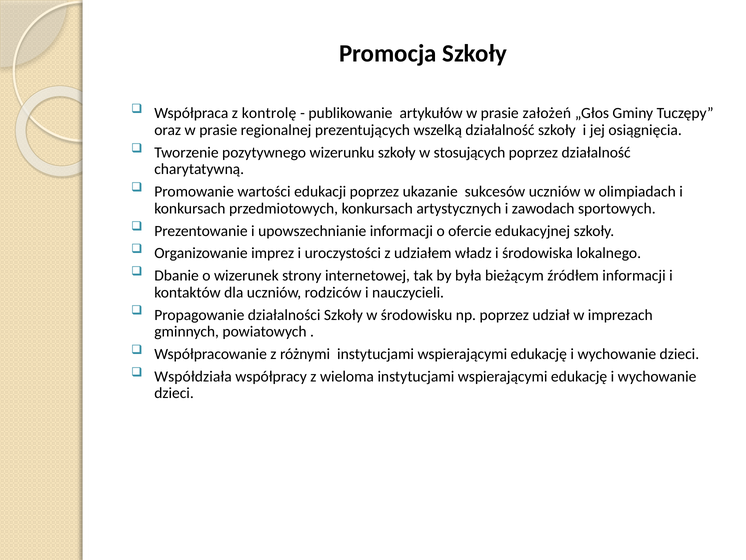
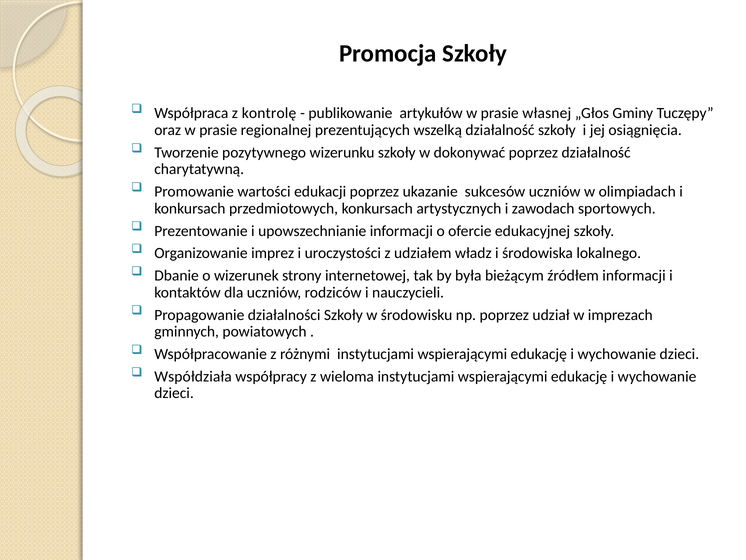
założeń: założeń -> własnej
stosujących: stosujących -> dokonywać
